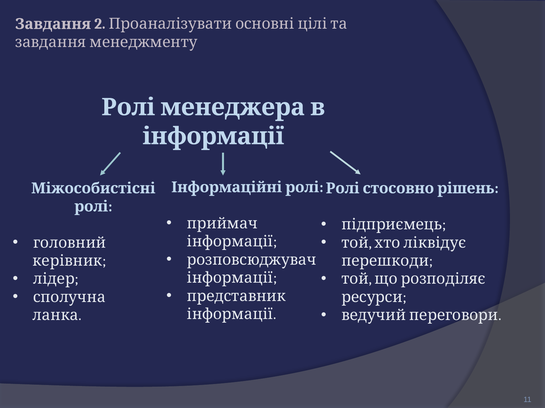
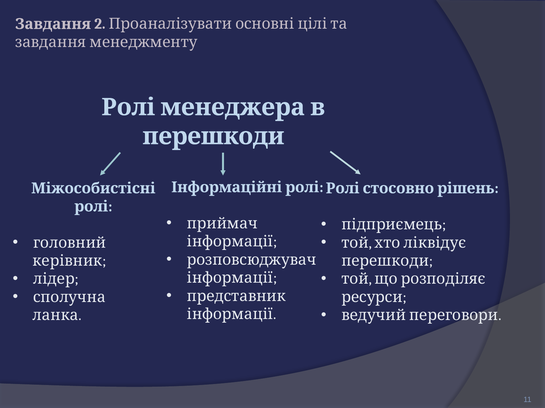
інформації at (213, 137): інформації -> перешкоди
